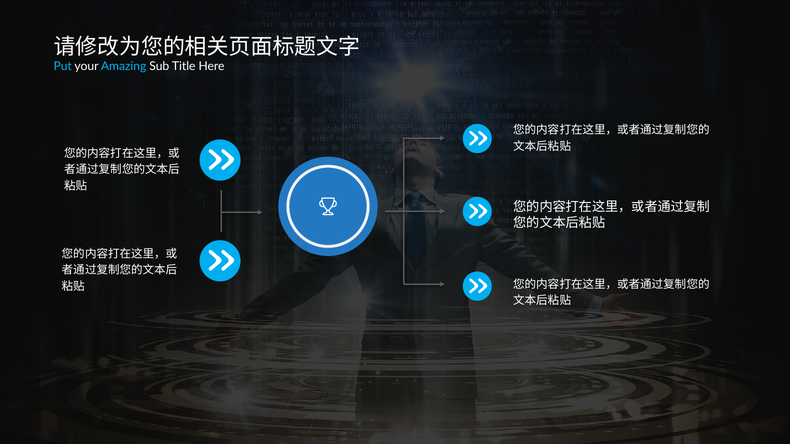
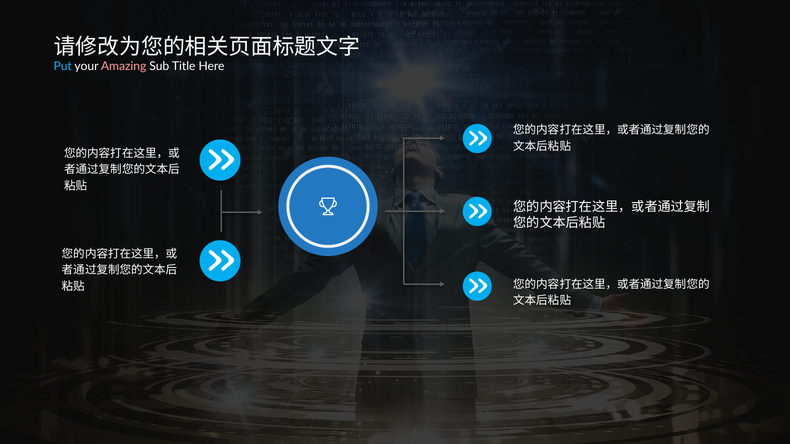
Amazing colour: light blue -> pink
